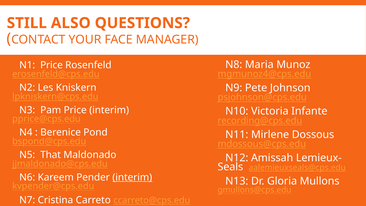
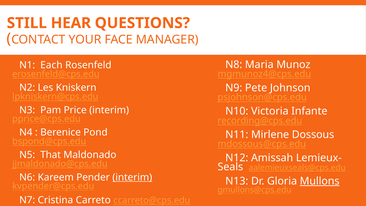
ALSO: ALSO -> HEAR
N1 Price: Price -> Each
Mullons underline: none -> present
